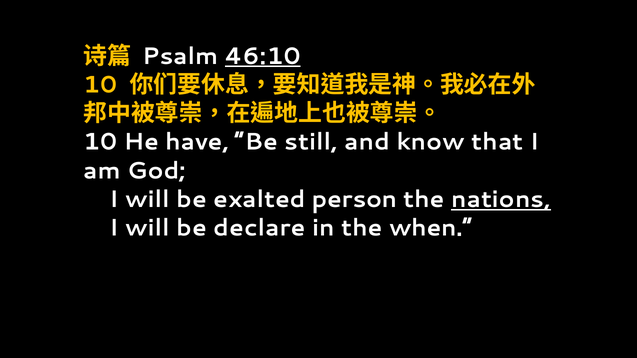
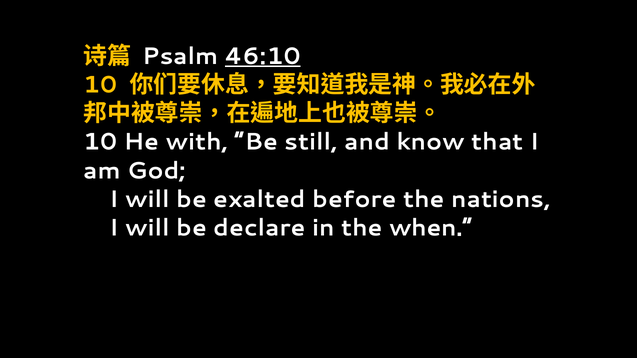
have: have -> with
person: person -> before
nations underline: present -> none
